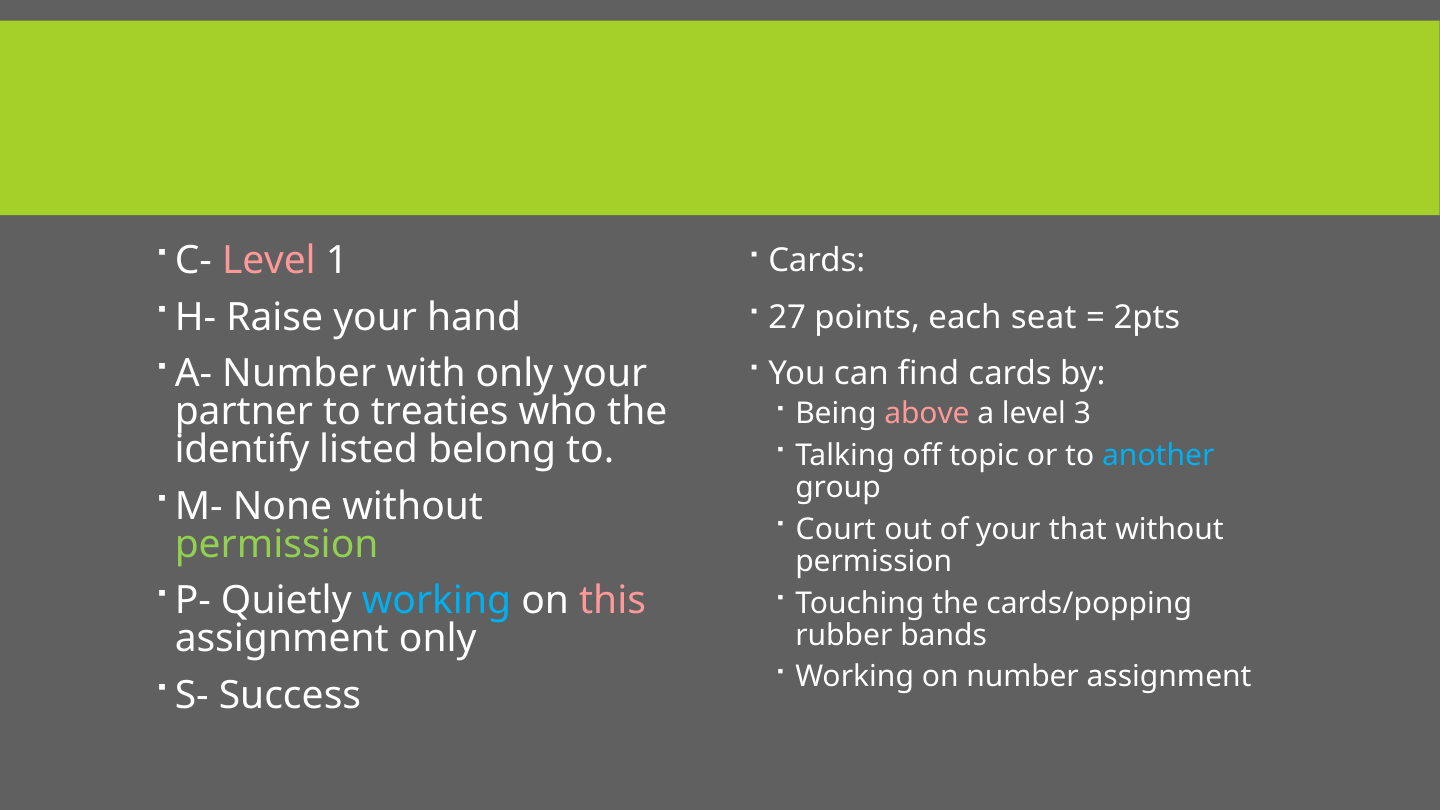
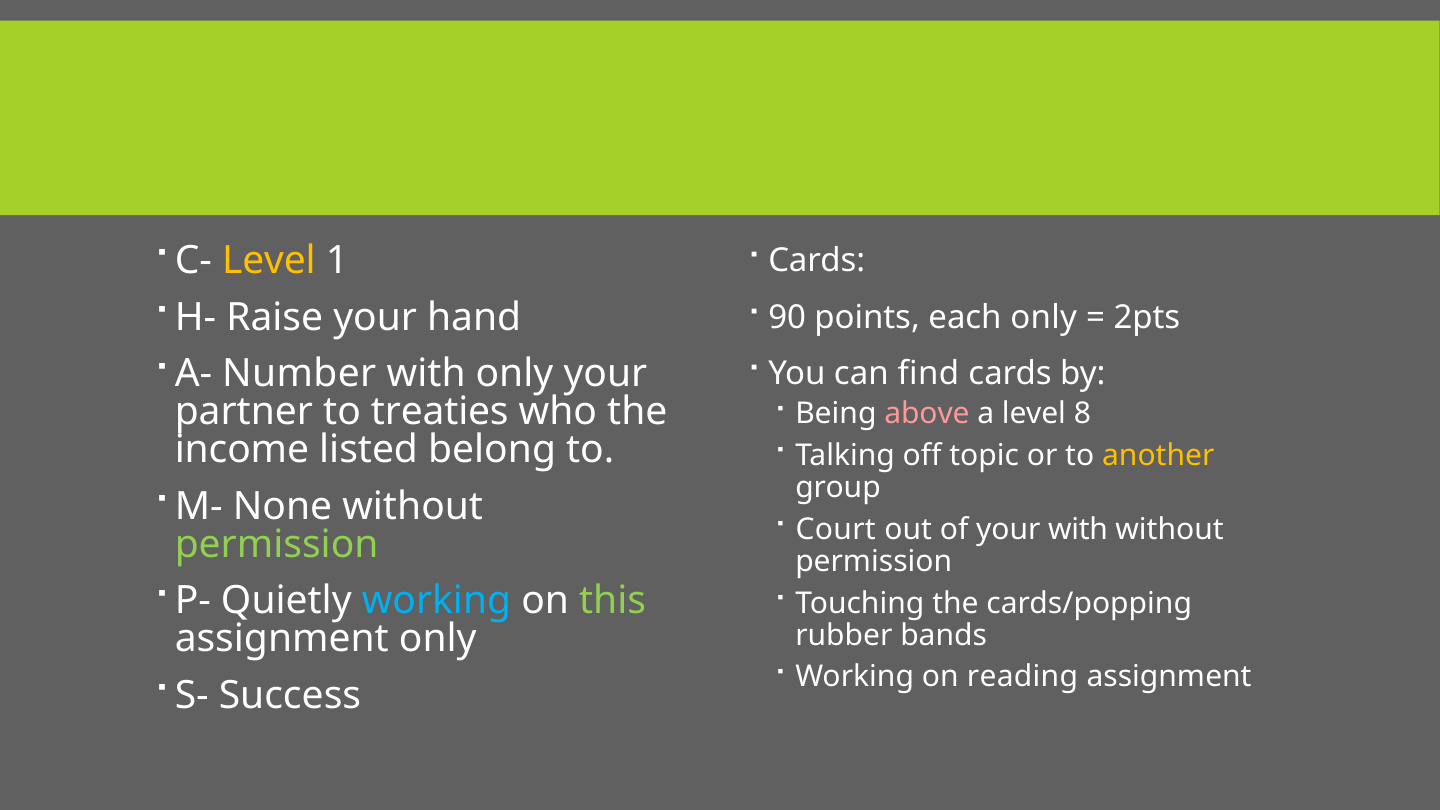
Level at (269, 260) colour: pink -> yellow
27: 27 -> 90
each seat: seat -> only
3: 3 -> 8
identify: identify -> income
another colour: light blue -> yellow
your that: that -> with
this colour: pink -> light green
on number: number -> reading
